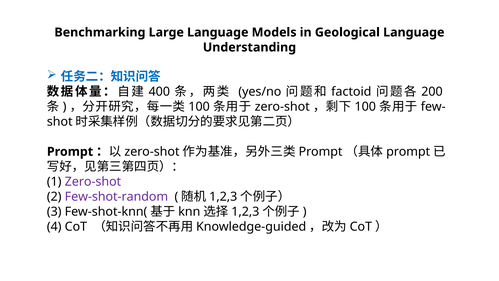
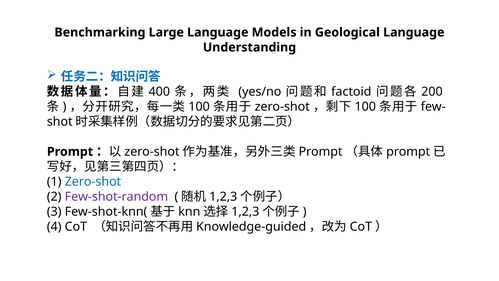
Zero-shot at (93, 181) colour: purple -> blue
